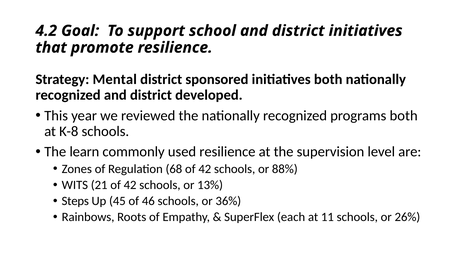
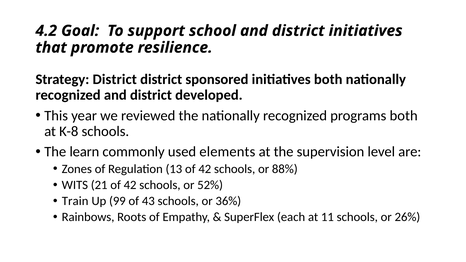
Strategy Mental: Mental -> District
used resilience: resilience -> elements
68: 68 -> 13
13%: 13% -> 52%
Steps: Steps -> Train
45: 45 -> 99
46: 46 -> 43
